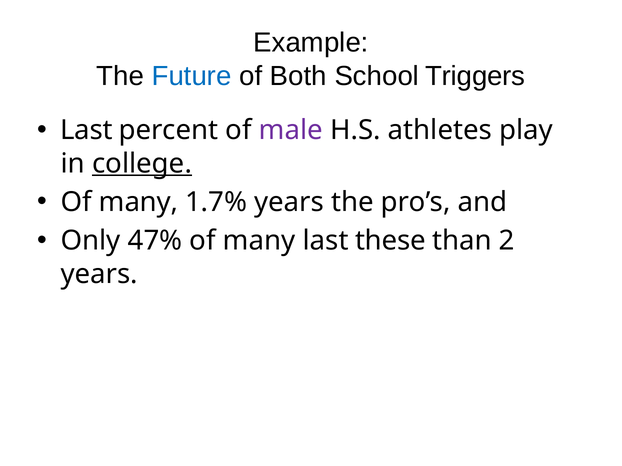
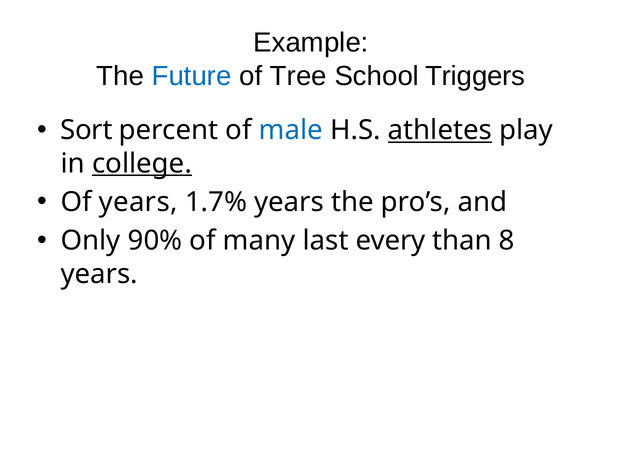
Both: Both -> Tree
Last at (86, 130): Last -> Sort
male colour: purple -> blue
athletes underline: none -> present
many at (138, 202): many -> years
47%: 47% -> 90%
these: these -> every
2: 2 -> 8
